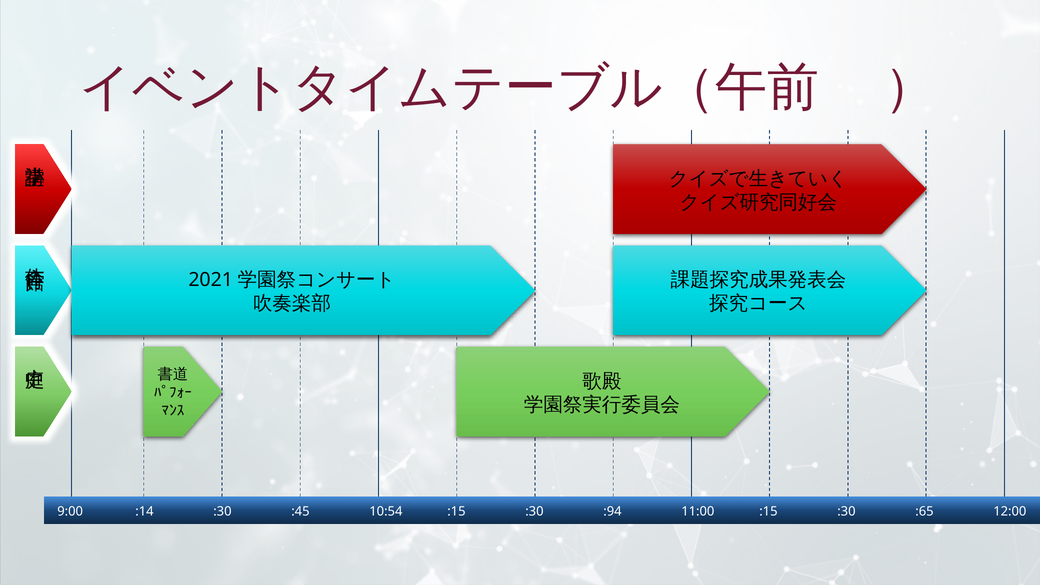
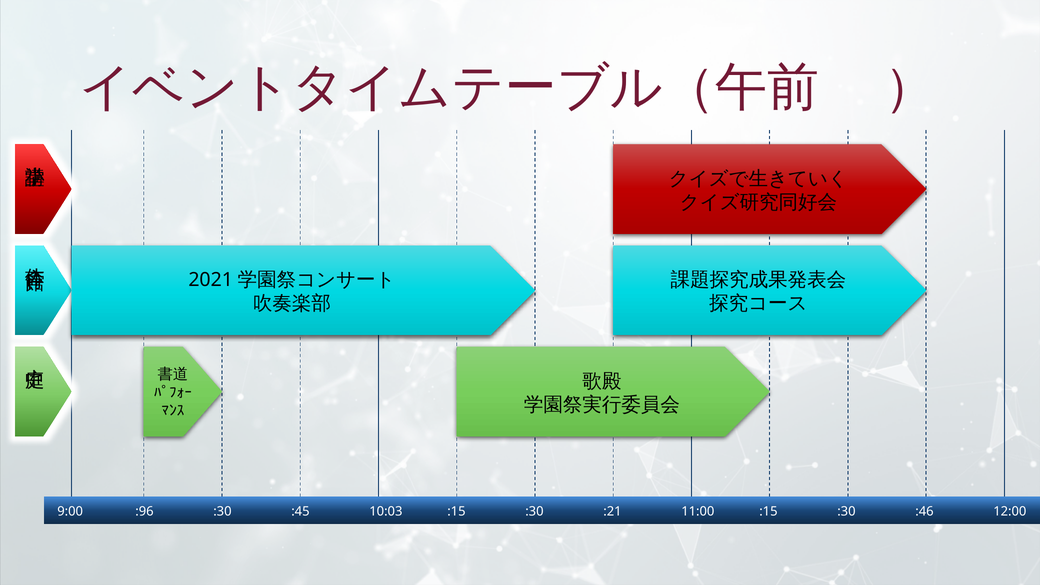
:14: :14 -> :96
10:54: 10:54 -> 10:03
:94: :94 -> :21
:65: :65 -> :46
